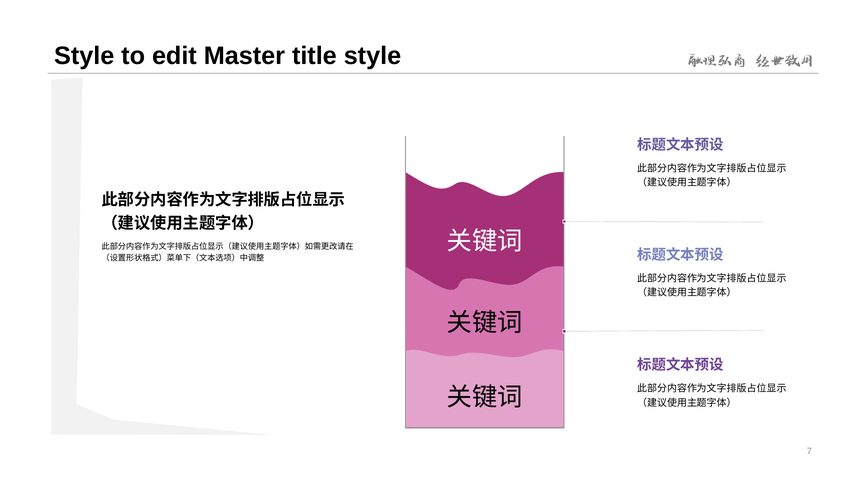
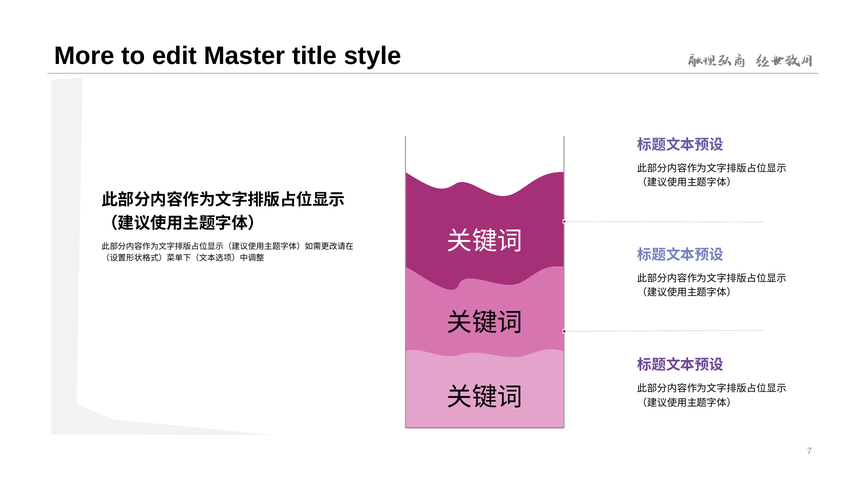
Style at (84, 56): Style -> More
